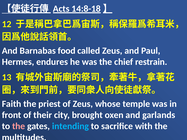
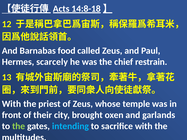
endures: endures -> scarcely
Faith at (12, 104): Faith -> With
the at (19, 126) colour: pink -> light green
